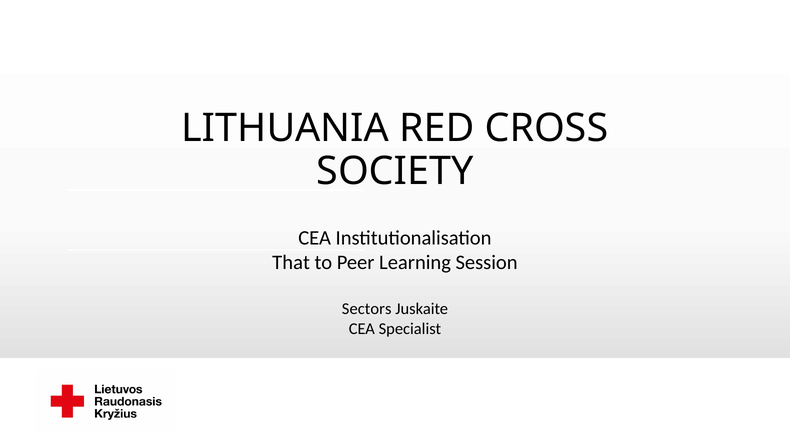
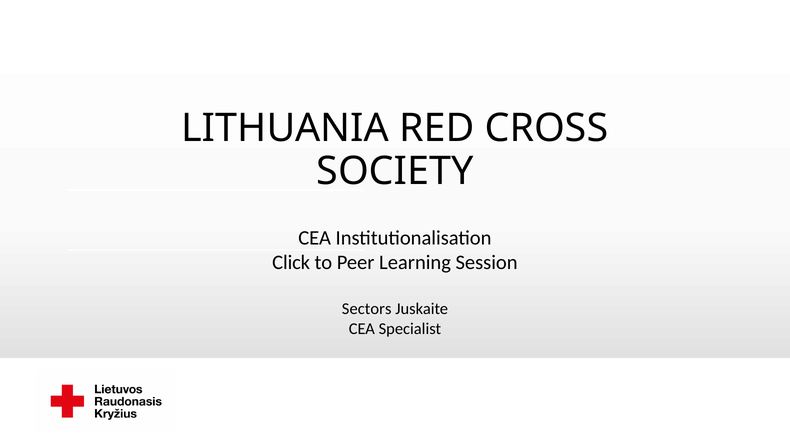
That: That -> Click
